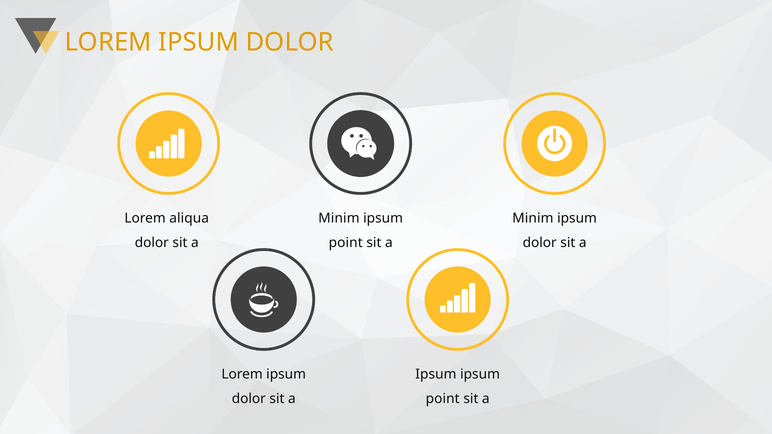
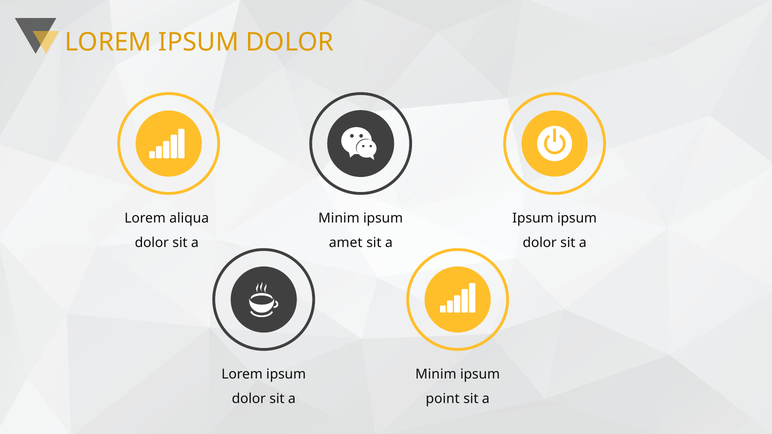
Minim at (533, 218): Minim -> Ipsum
point at (346, 243): point -> amet
Ipsum at (436, 374): Ipsum -> Minim
